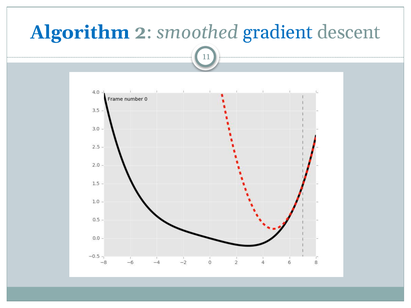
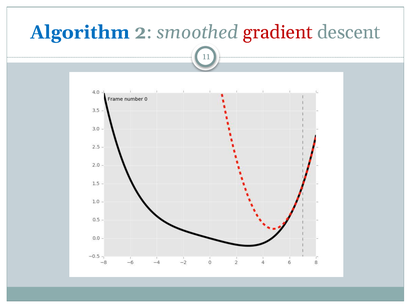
gradient colour: blue -> red
